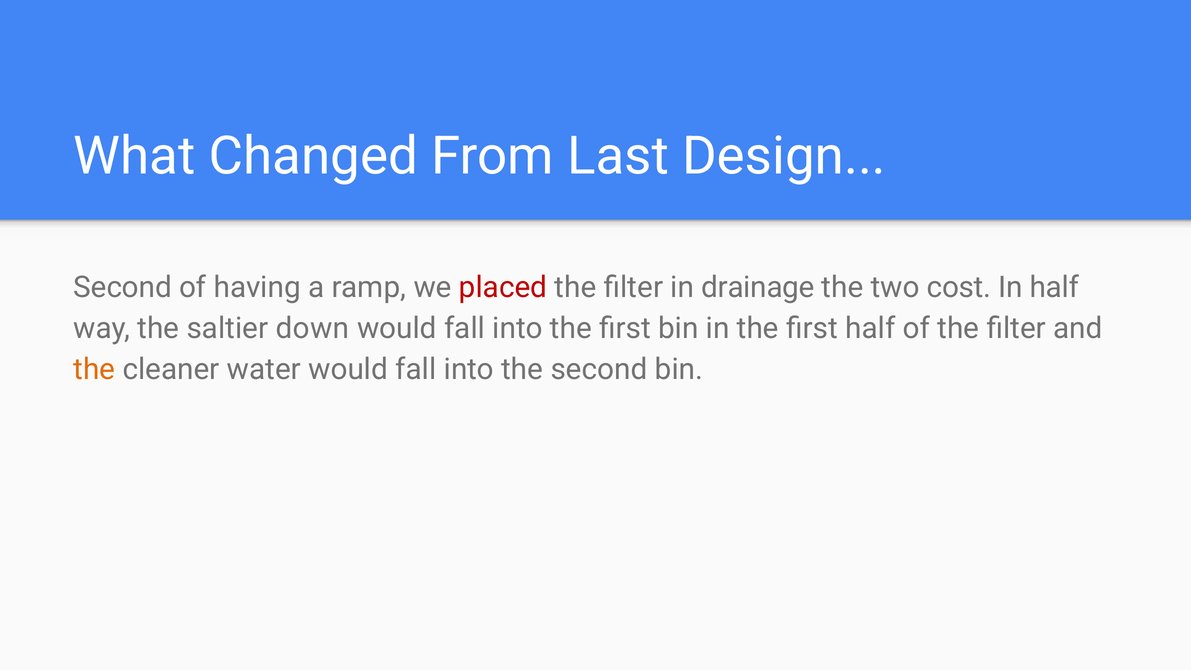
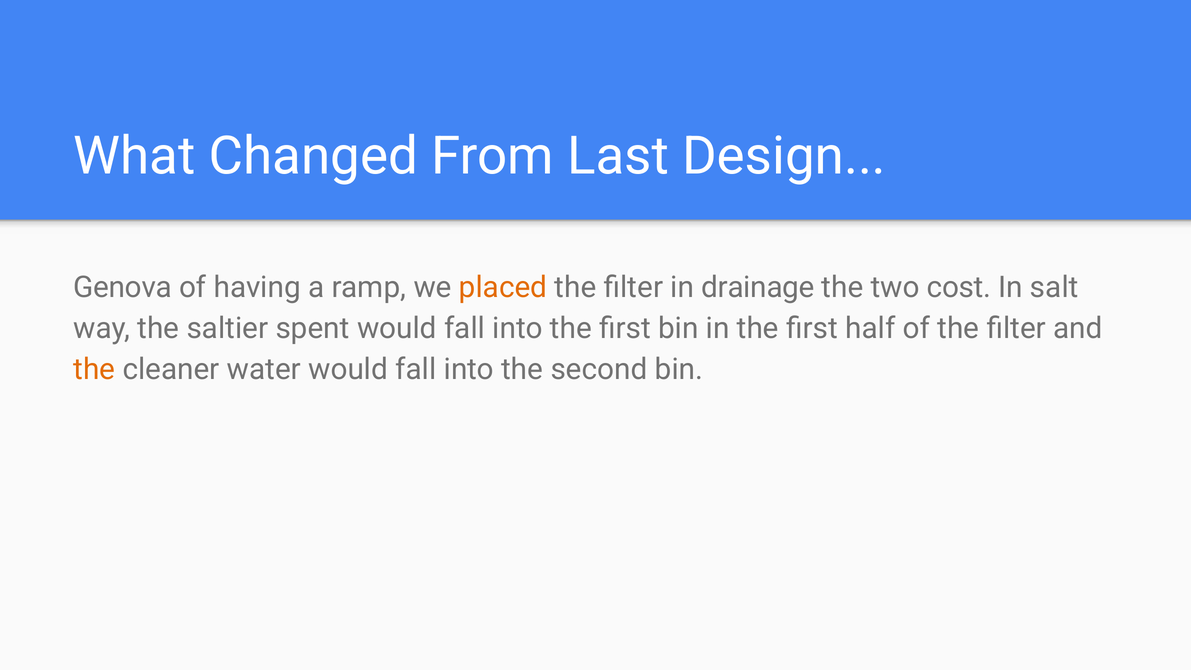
Second at (123, 287): Second -> Genova
placed colour: red -> orange
In half: half -> salt
down: down -> spent
